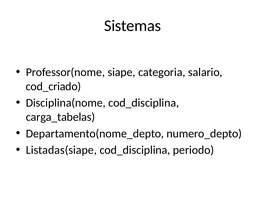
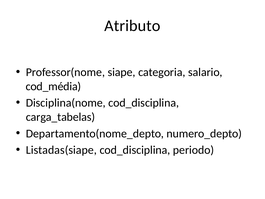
Sistemas: Sistemas -> Atributo
cod_criado: cod_criado -> cod_média
